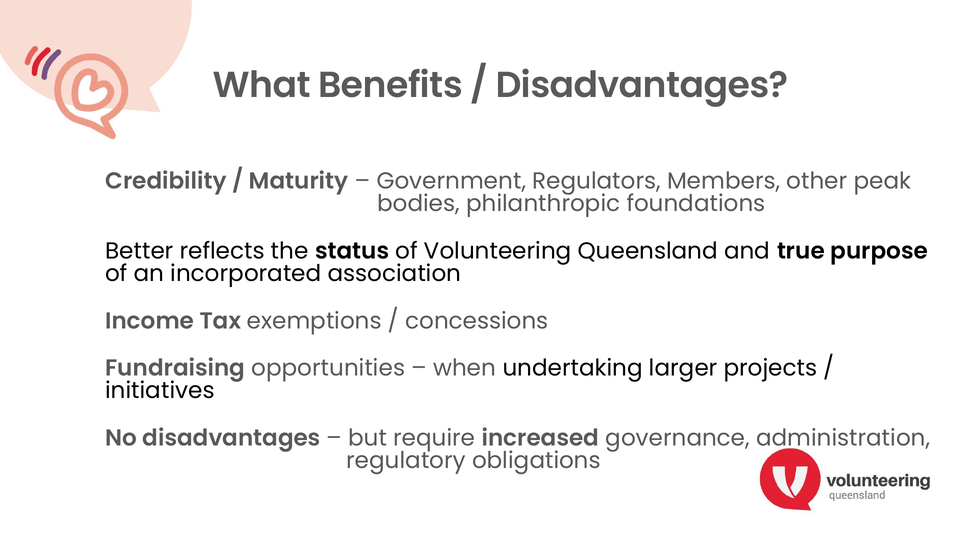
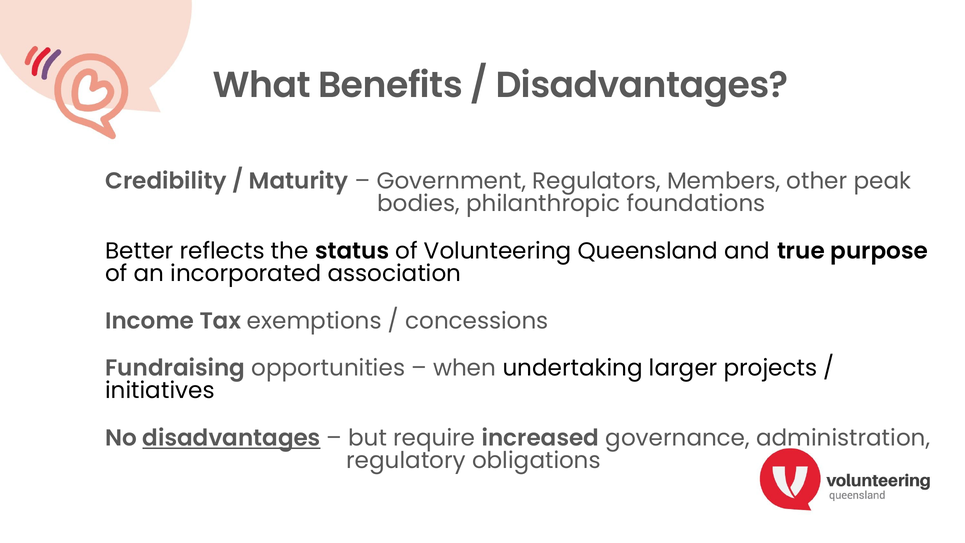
disadvantages at (232, 438) underline: none -> present
